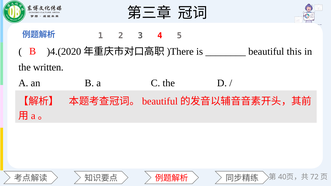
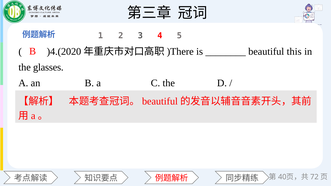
written: written -> glasses
